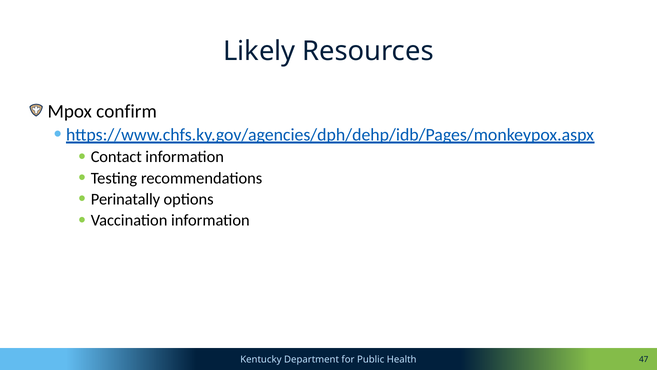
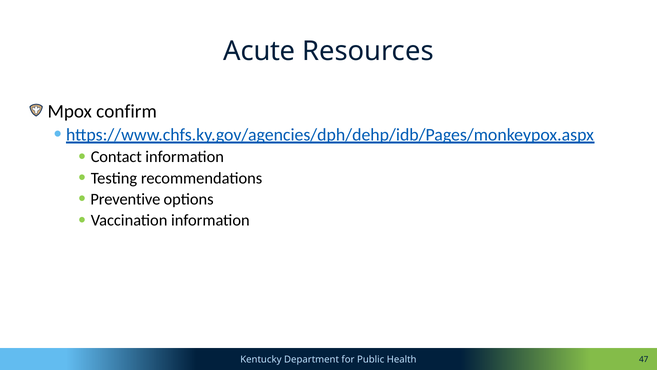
Likely: Likely -> Acute
Perinatally: Perinatally -> Preventive
